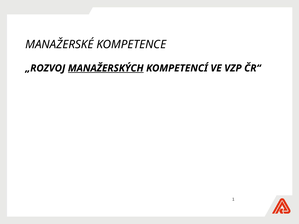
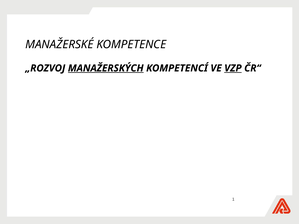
VZP underline: none -> present
